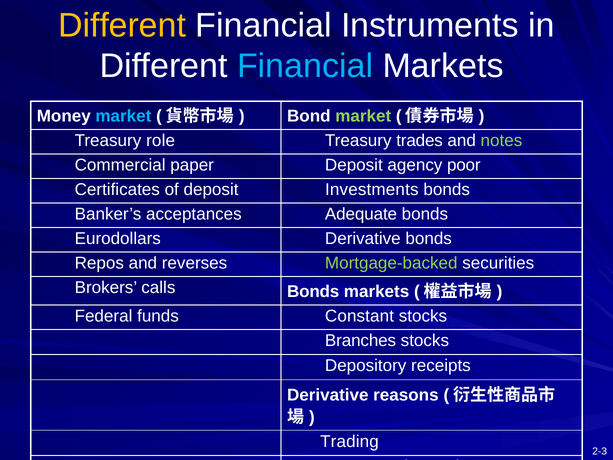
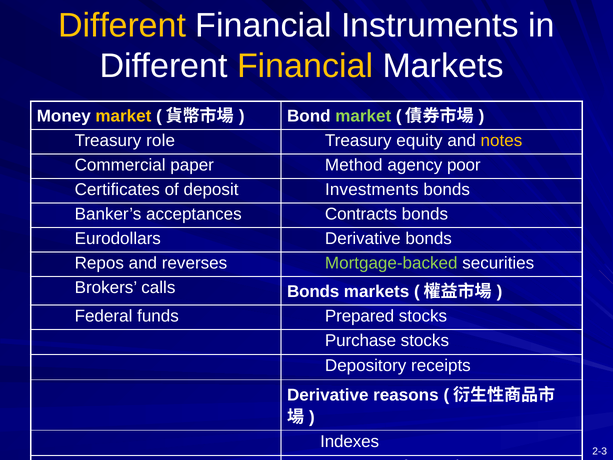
Financial at (305, 66) colour: light blue -> yellow
market at (123, 116) colour: light blue -> yellow
trades: trades -> equity
notes colour: light green -> yellow
paper Deposit: Deposit -> Method
Adequate: Adequate -> Contracts
Constant: Constant -> Prepared
Branches: Branches -> Purchase
Trading: Trading -> Indexes
